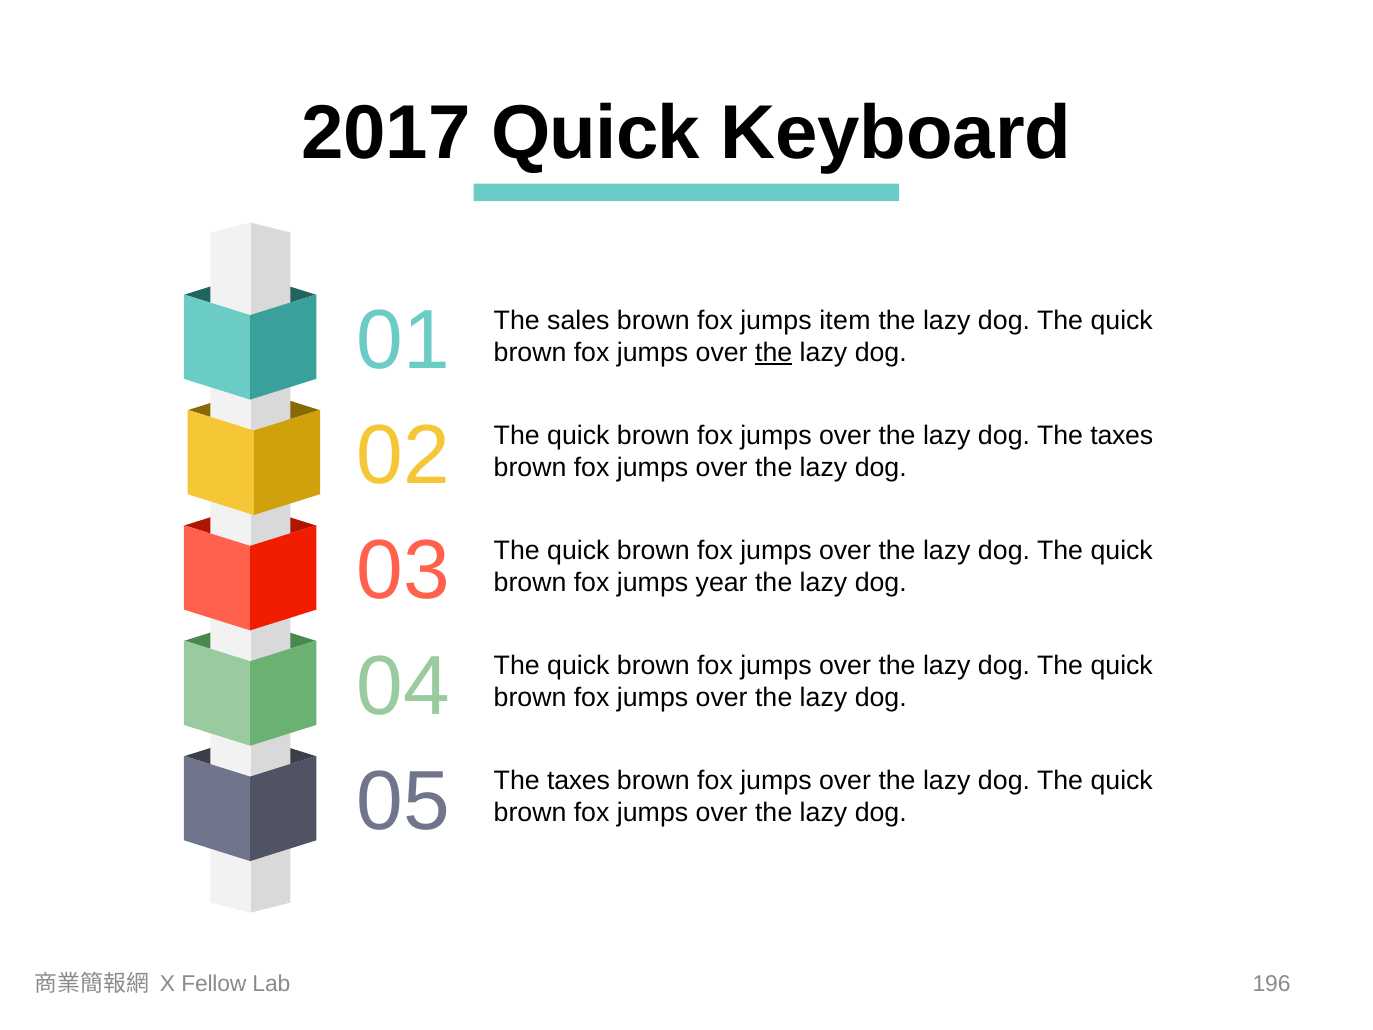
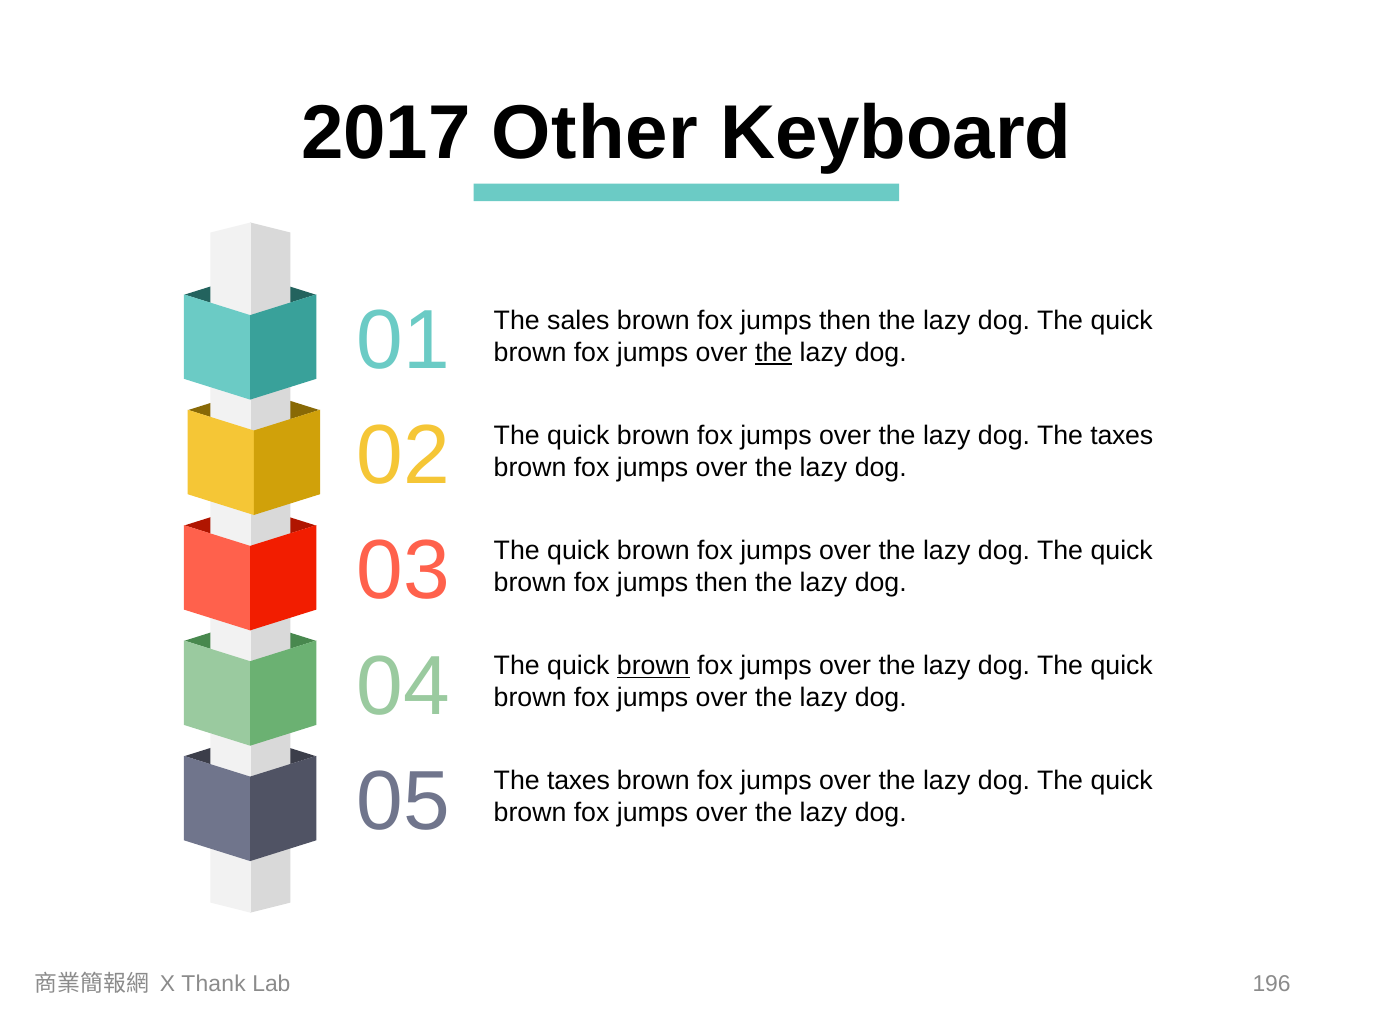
2017 Quick: Quick -> Other
item at (845, 320): item -> then
year at (722, 583): year -> then
brown at (653, 666) underline: none -> present
Fellow: Fellow -> Thank
